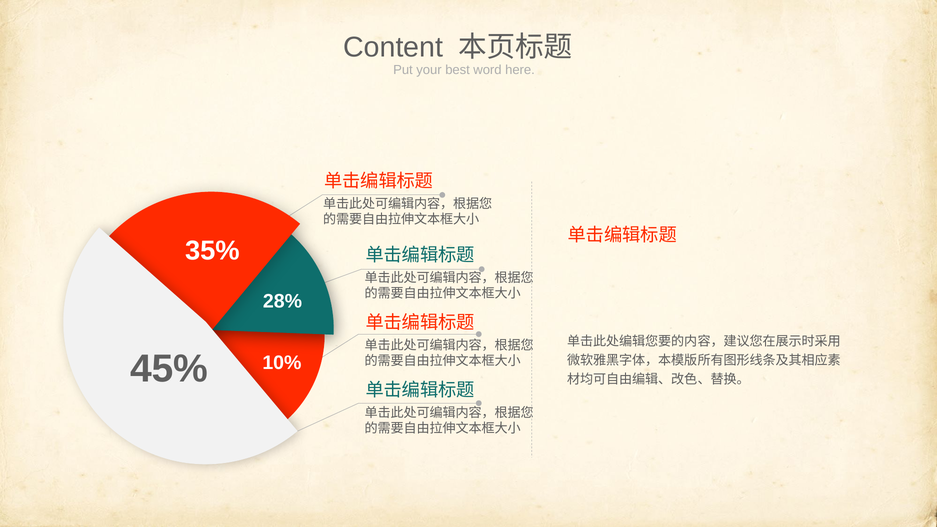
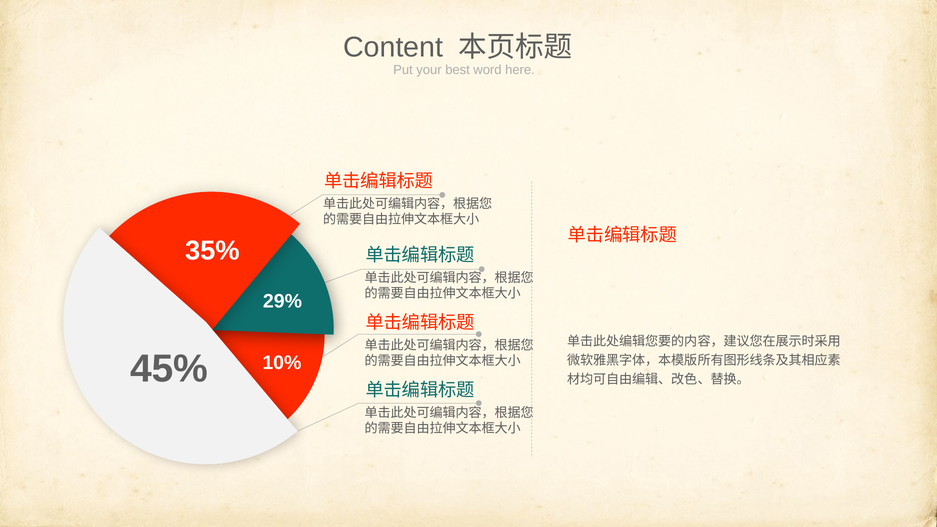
28%: 28% -> 29%
